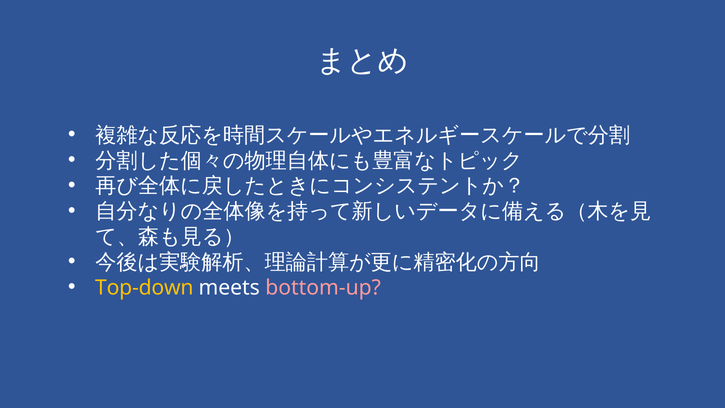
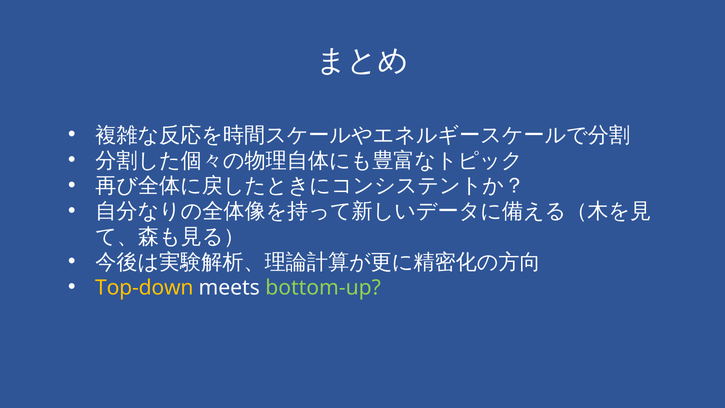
bottom-up colour: pink -> light green
